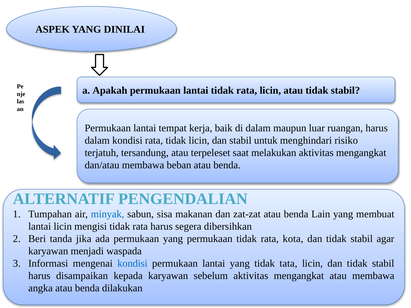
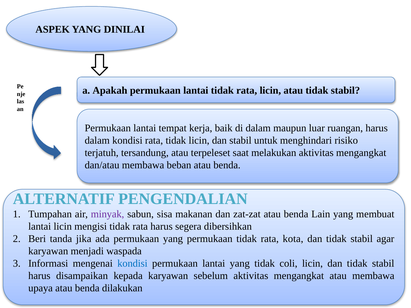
minyak colour: blue -> purple
tata: tata -> coli
angka: angka -> upaya
